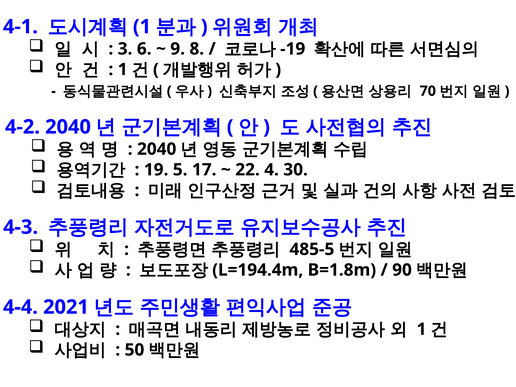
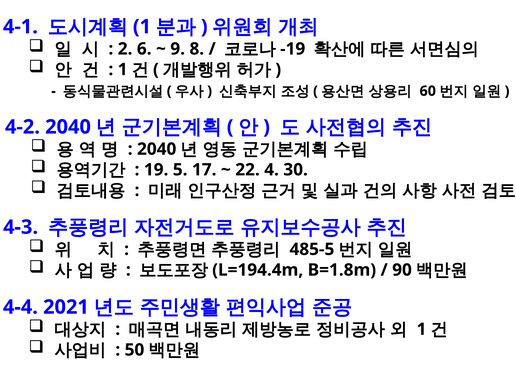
3: 3 -> 2
70: 70 -> 60
